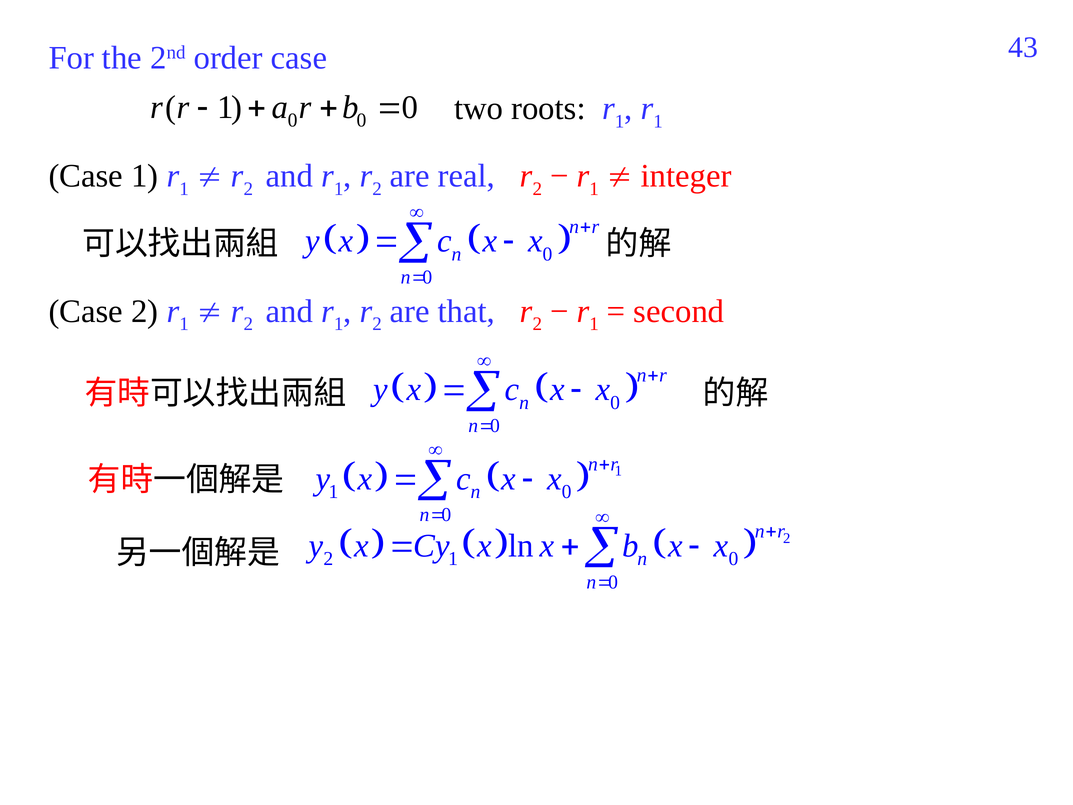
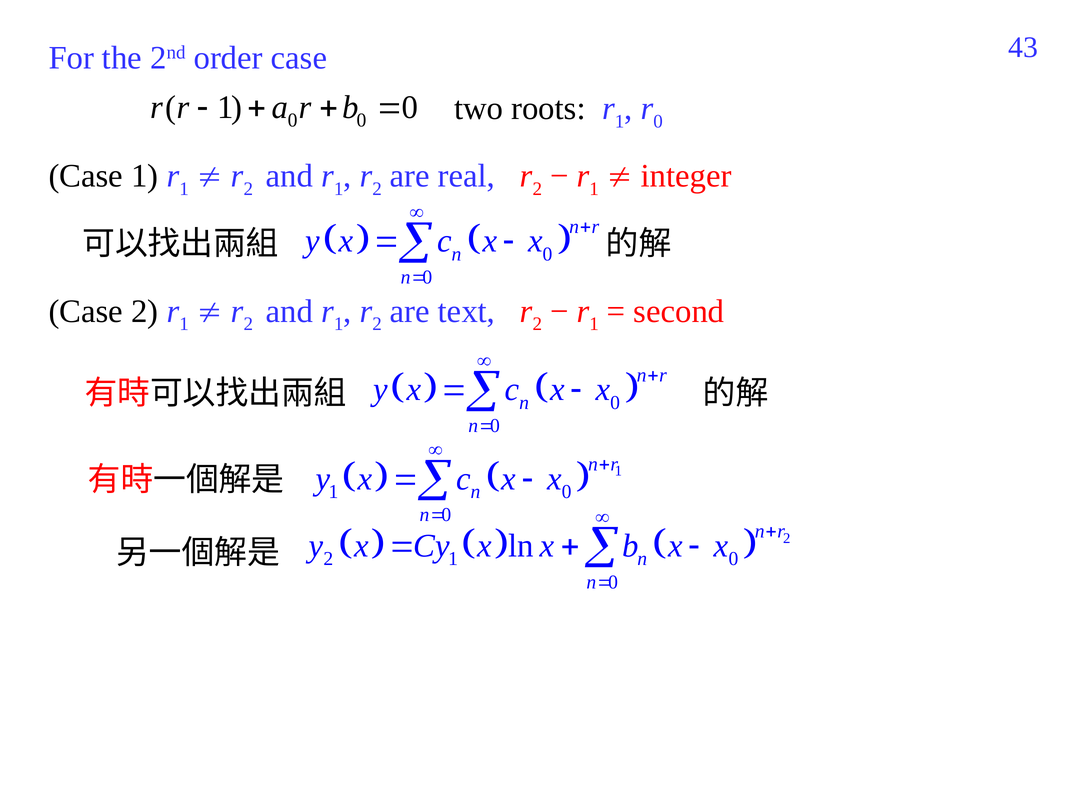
1 at (658, 121): 1 -> 0
that: that -> text
